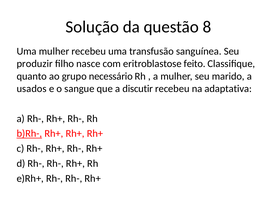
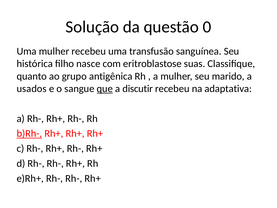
8: 8 -> 0
produzir: produzir -> histórica
feito: feito -> suas
necessário: necessário -> antigênica
que underline: none -> present
